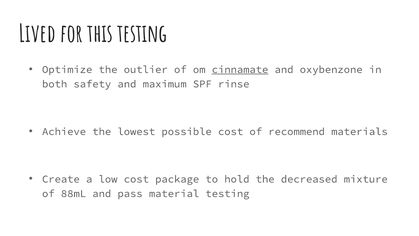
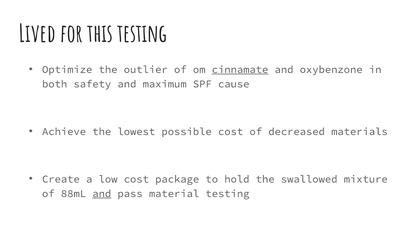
rinse: rinse -> cause
recommend: recommend -> decreased
decreased: decreased -> swallowed
and at (102, 193) underline: none -> present
